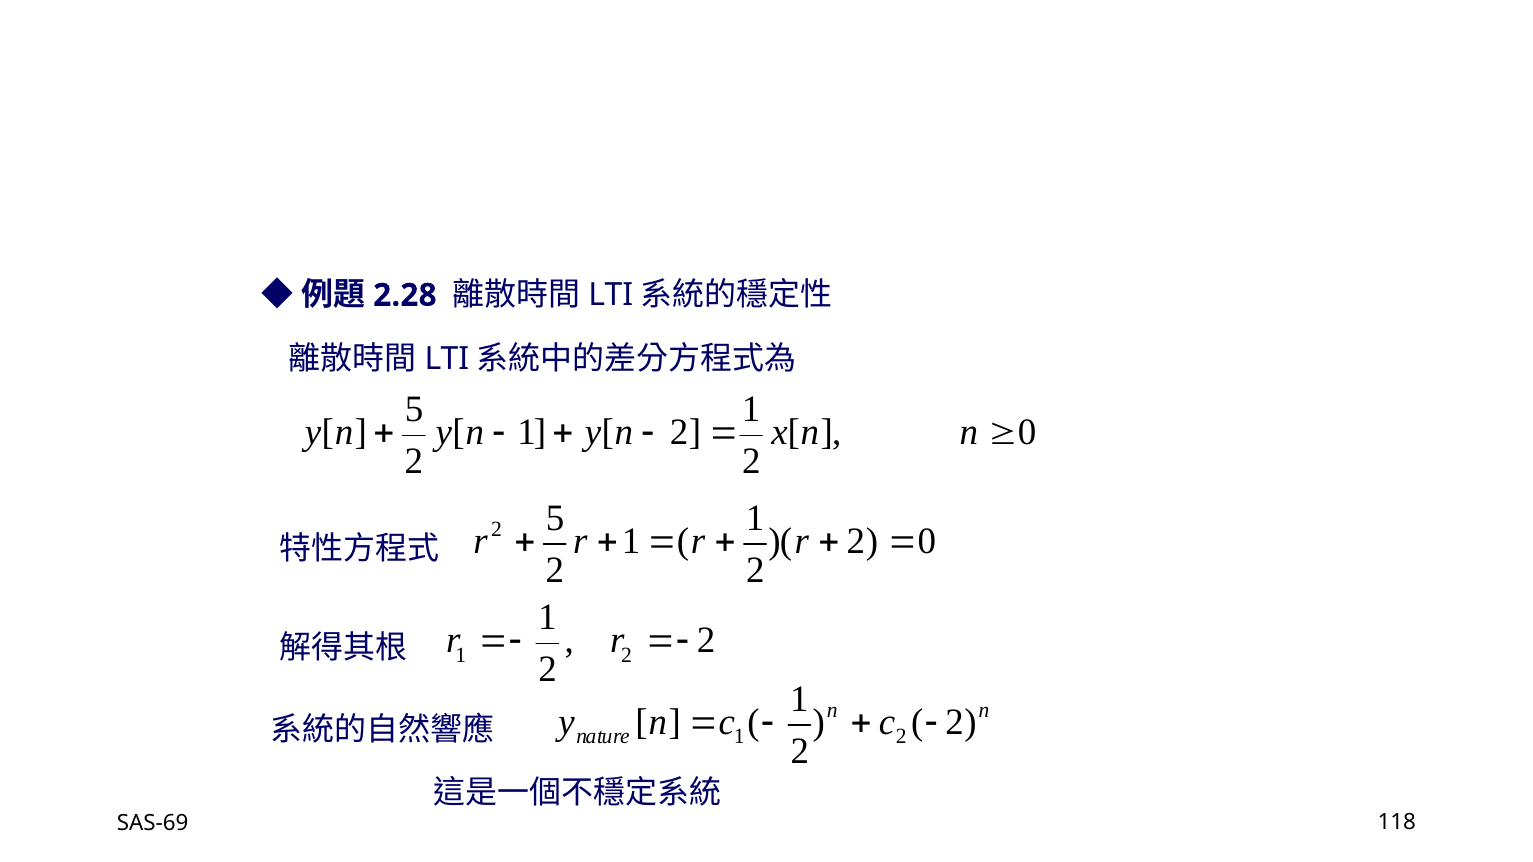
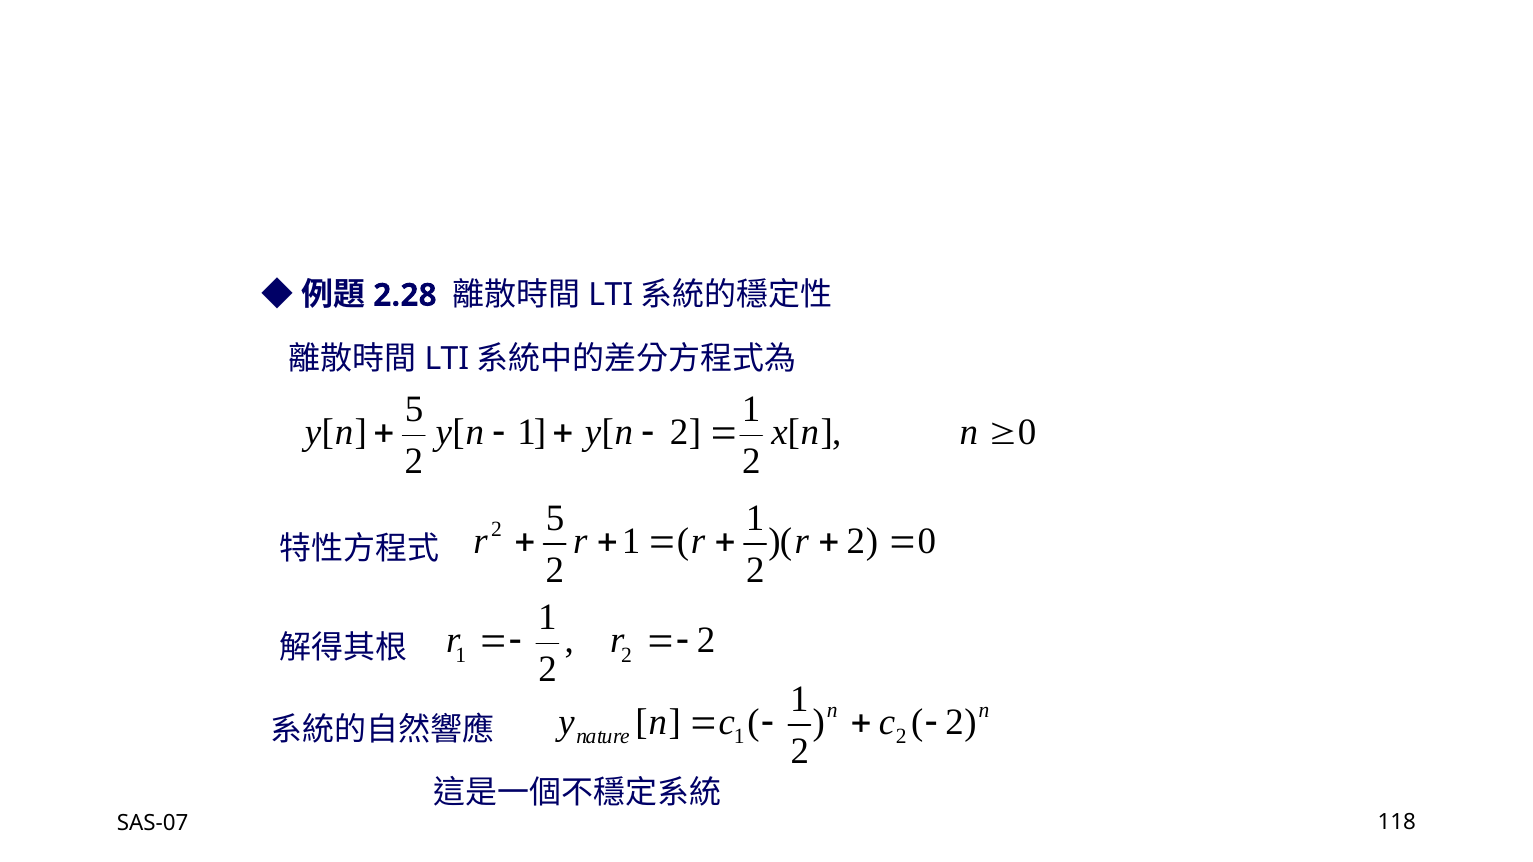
SAS-69: SAS-69 -> SAS-07
